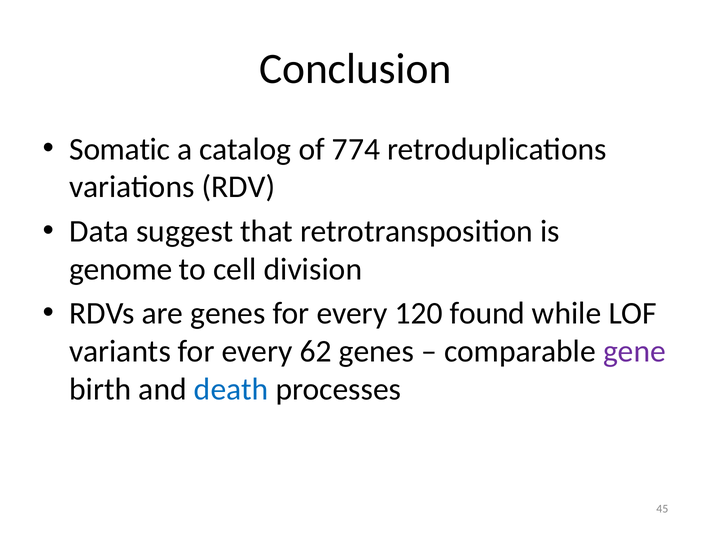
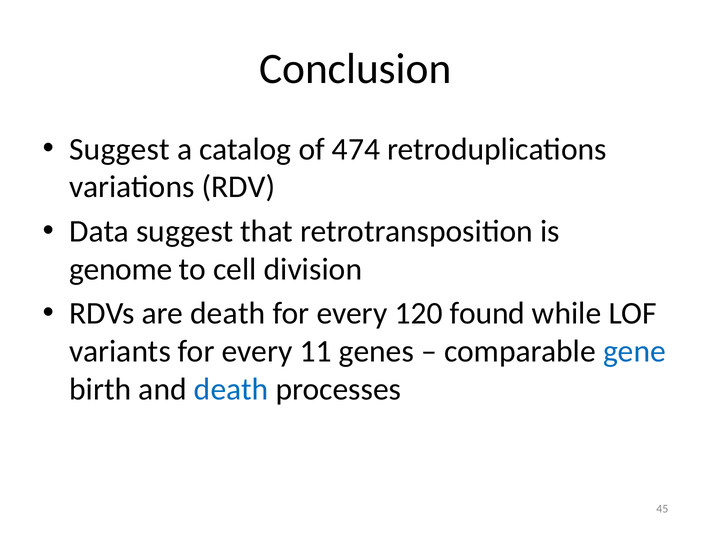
Somatic at (120, 149): Somatic -> Suggest
774: 774 -> 474
are genes: genes -> death
62: 62 -> 11
gene colour: purple -> blue
